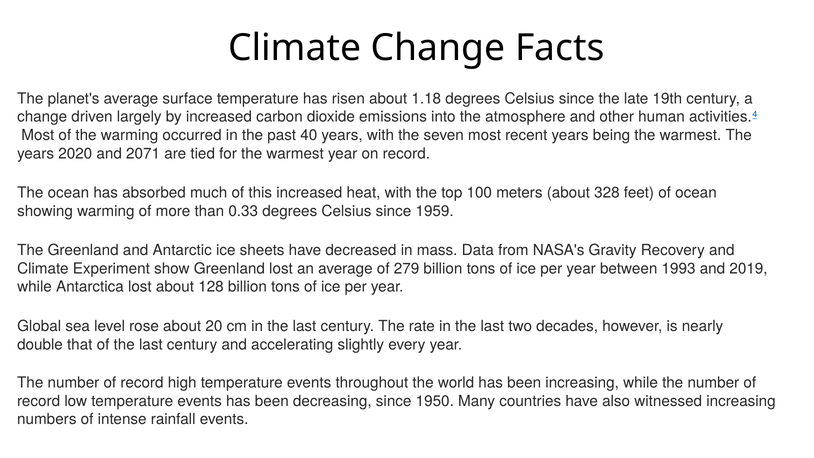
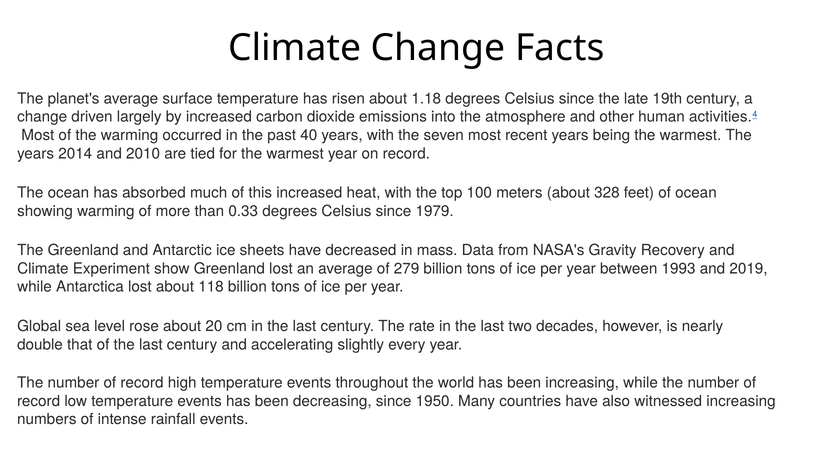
2020: 2020 -> 2014
2071: 2071 -> 2010
1959: 1959 -> 1979
128: 128 -> 118
